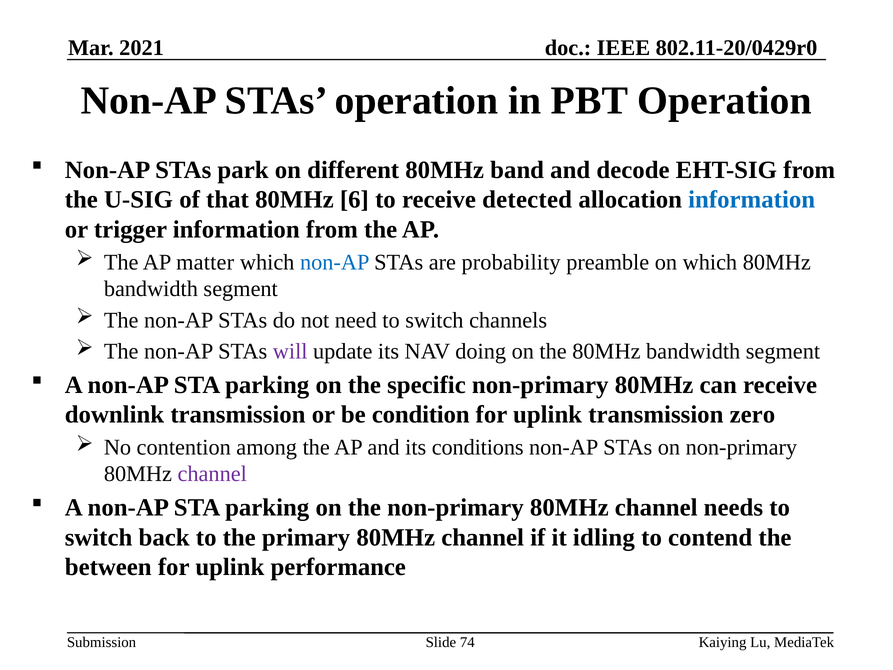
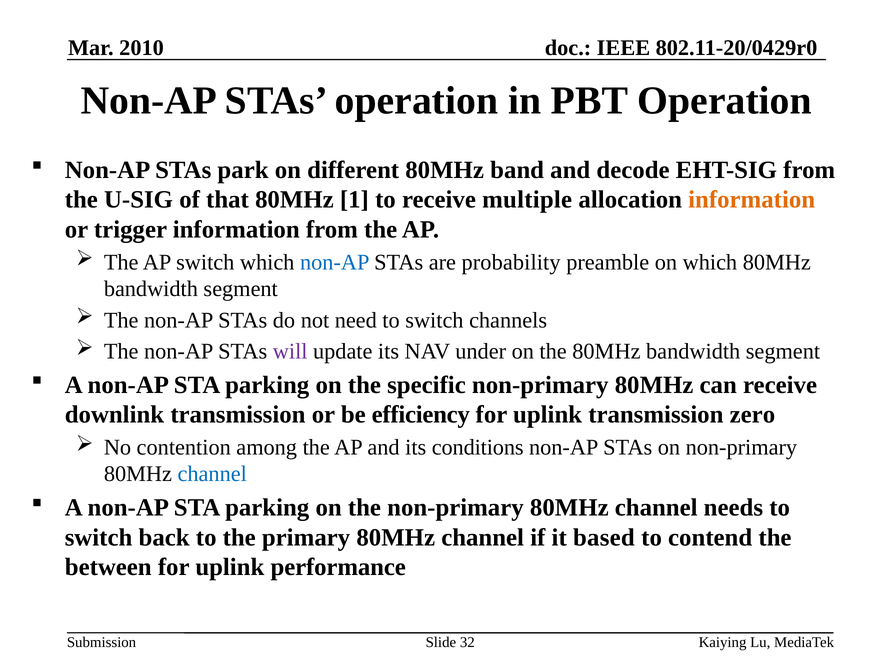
2021: 2021 -> 2010
6: 6 -> 1
detected: detected -> multiple
information at (752, 200) colour: blue -> orange
AP matter: matter -> switch
doing: doing -> under
condition: condition -> efficiency
channel at (212, 474) colour: purple -> blue
idling: idling -> based
74: 74 -> 32
